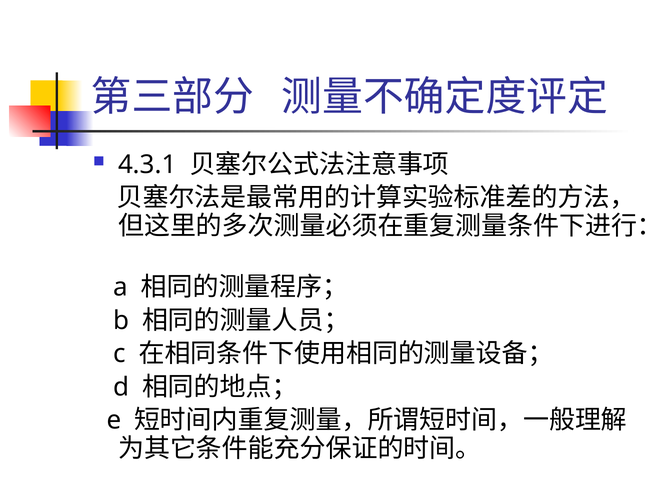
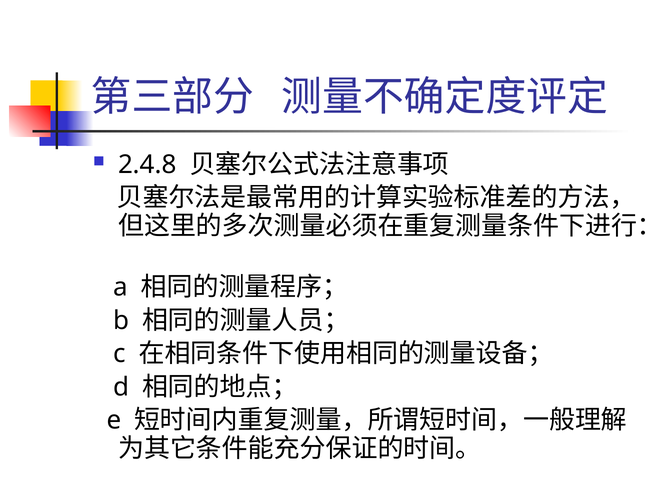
4.3.1: 4.3.1 -> 2.4.8
